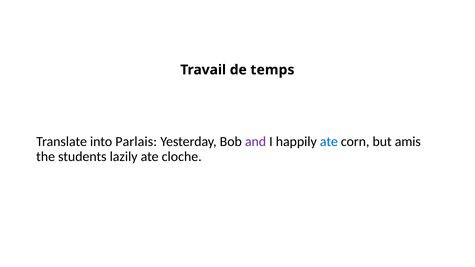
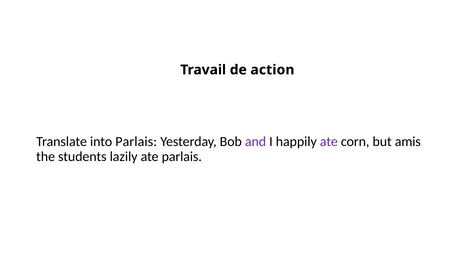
temps: temps -> action
ate at (329, 142) colour: blue -> purple
ate cloche: cloche -> parlais
